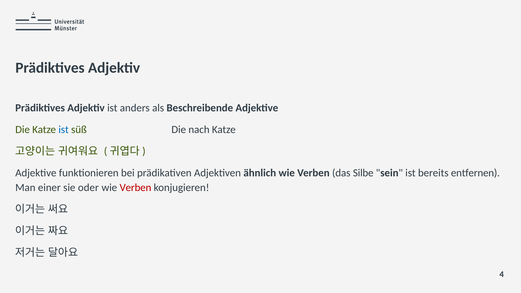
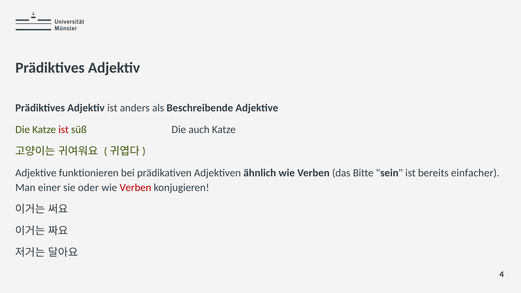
ist at (64, 130) colour: blue -> red
nach: nach -> auch
Silbe: Silbe -> Bitte
entfernen: entfernen -> einfacher
